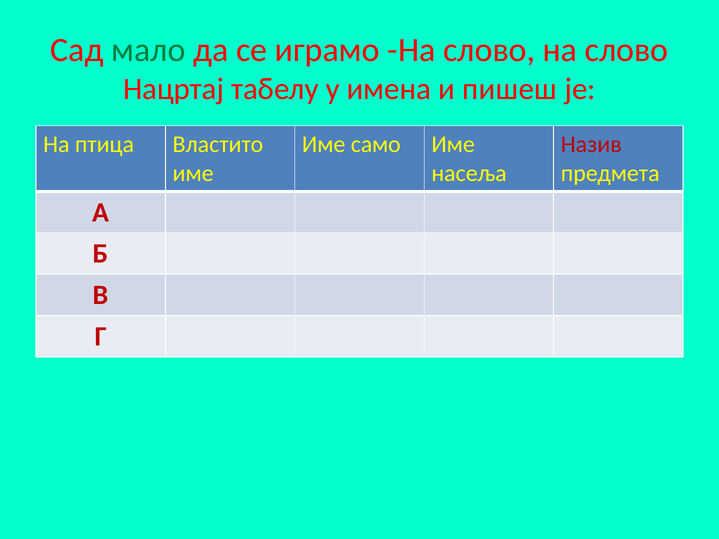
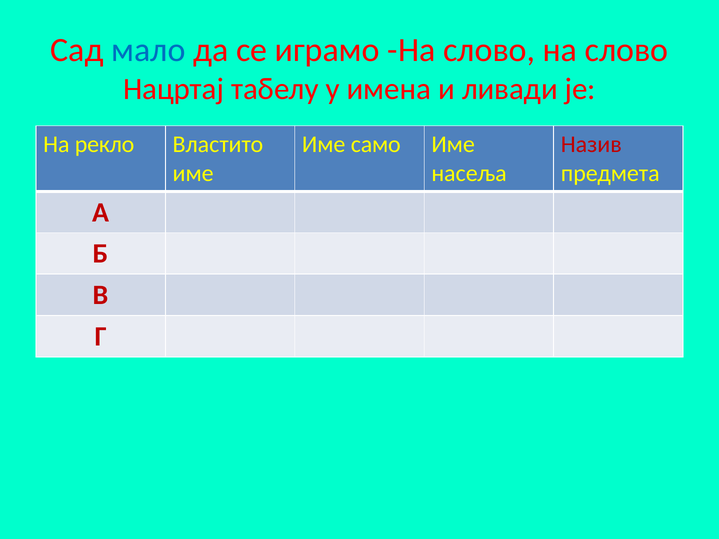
мало colour: green -> blue
пишеш: пишеш -> ливади
птица: птица -> рекло
